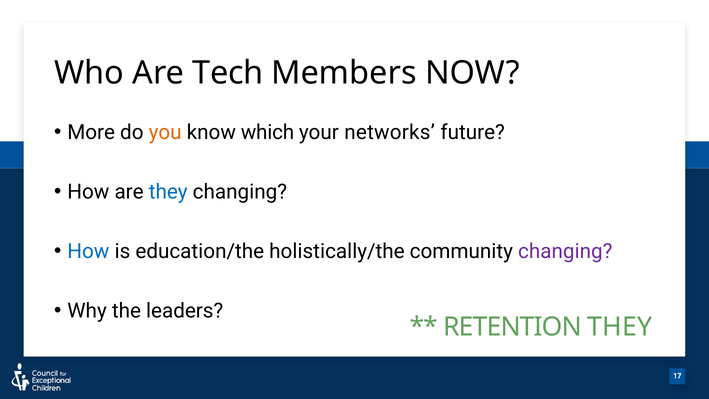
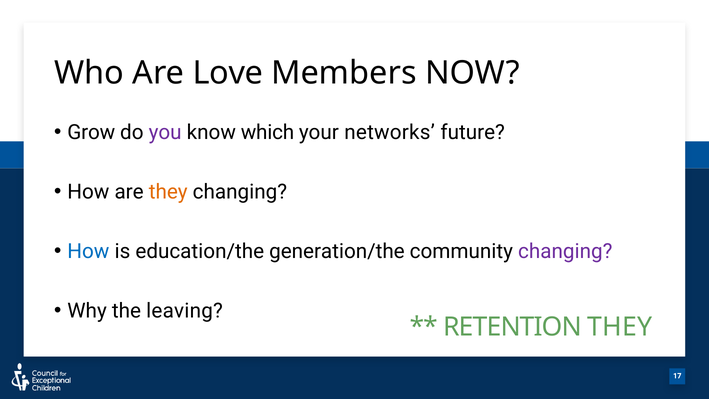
Tech: Tech -> Love
More: More -> Grow
you colour: orange -> purple
they at (168, 192) colour: blue -> orange
holistically/the: holistically/the -> generation/the
leaders: leaders -> leaving
